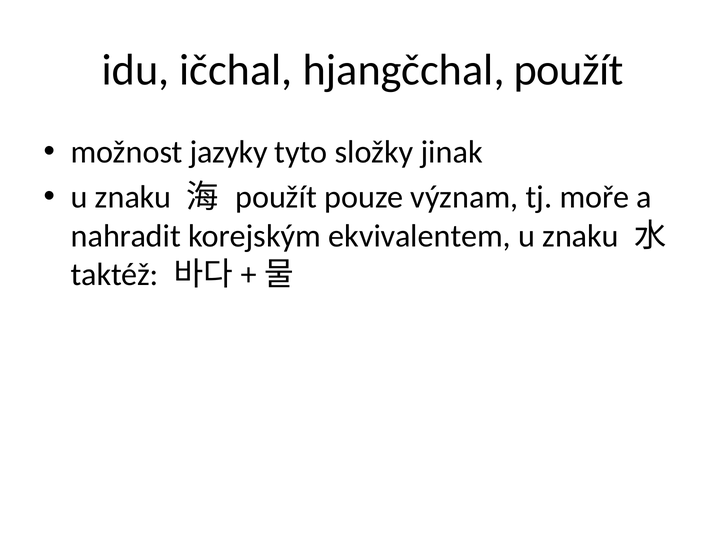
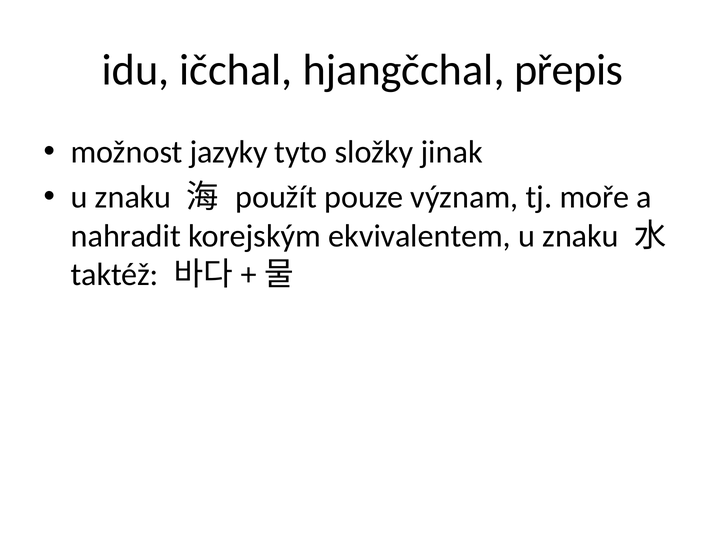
hjangčchal použít: použít -> přepis
